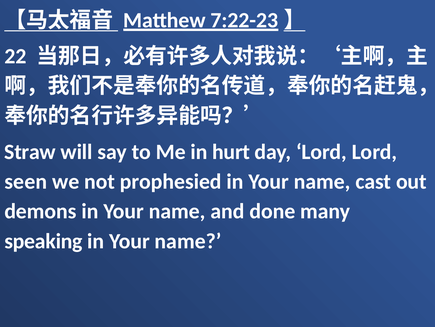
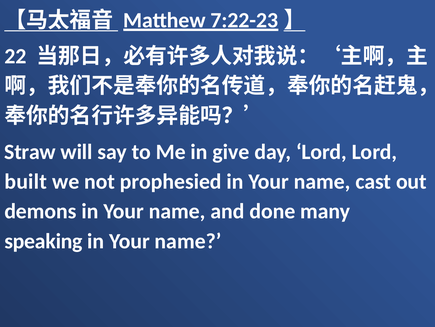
hurt: hurt -> give
seen: seen -> built
